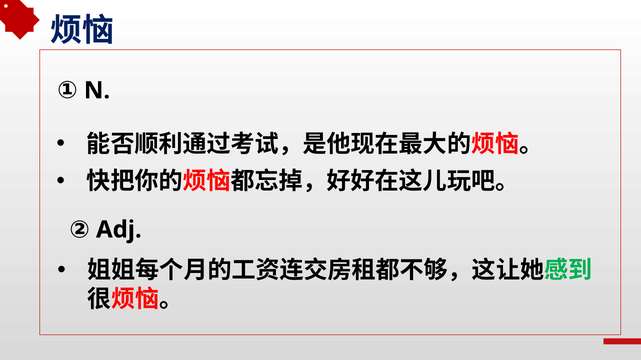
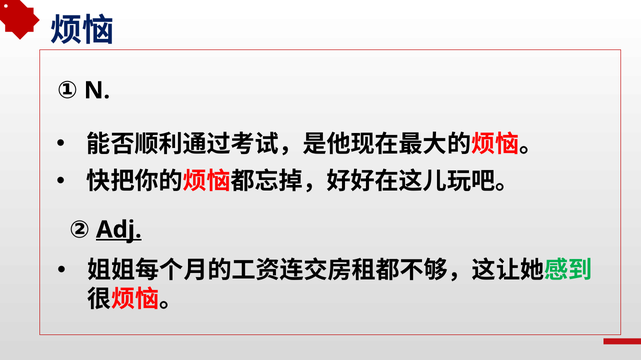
Adj underline: none -> present
